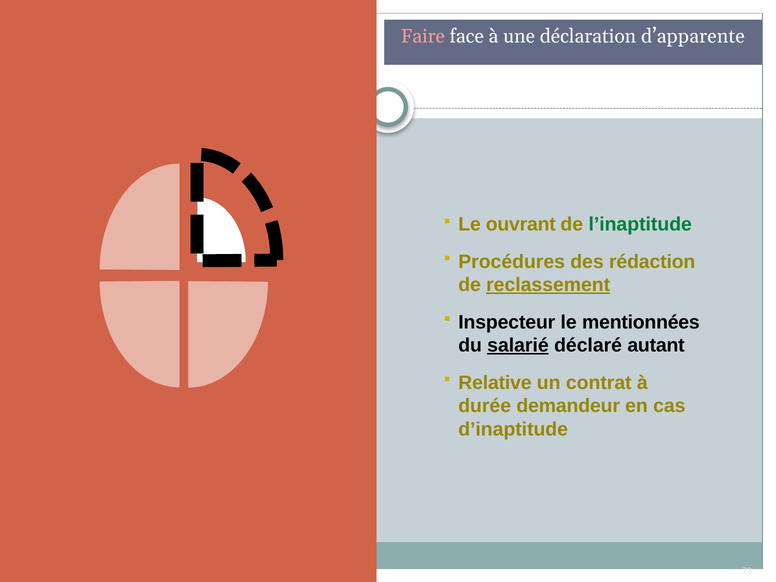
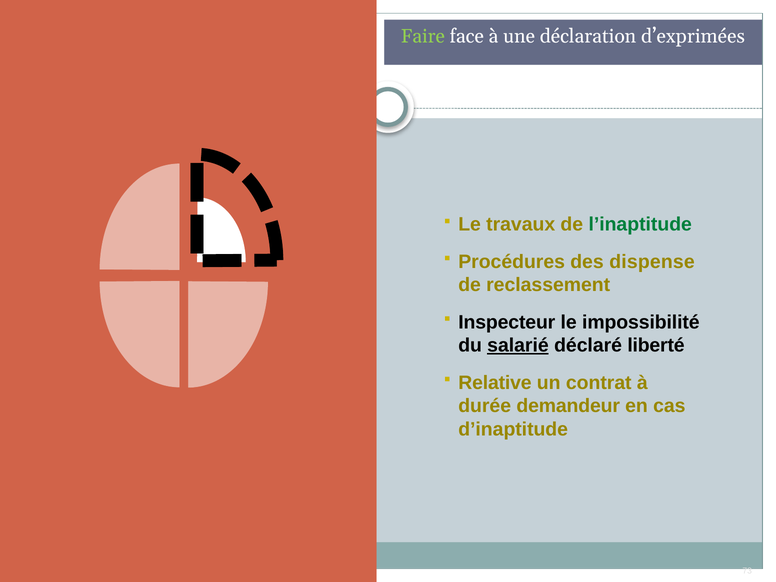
Faire colour: pink -> light green
d’apparente: d’apparente -> d’exprimées
ouvrant: ouvrant -> travaux
rédaction: rédaction -> dispense
reclassement underline: present -> none
mentionnées: mentionnées -> impossibilité
autant: autant -> liberté
